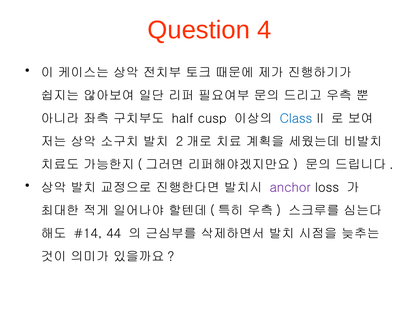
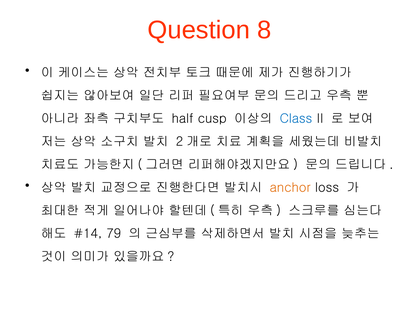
4: 4 -> 8
anchor colour: purple -> orange
44: 44 -> 79
